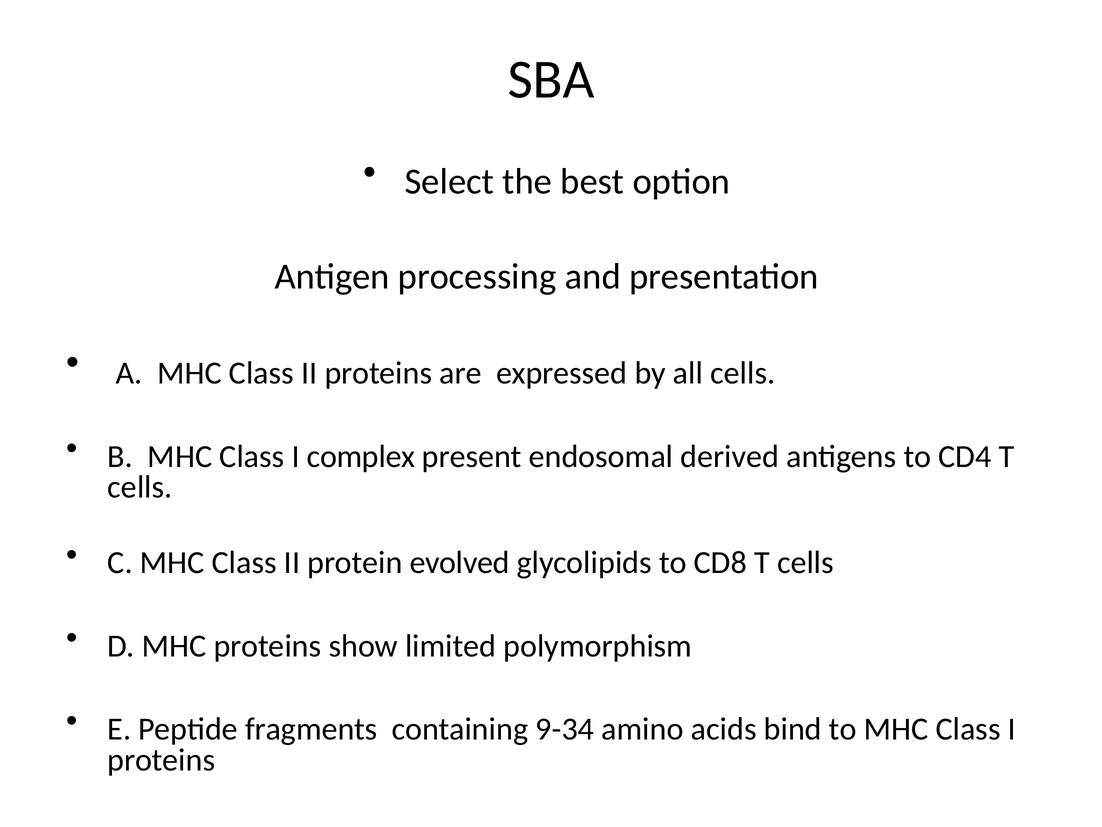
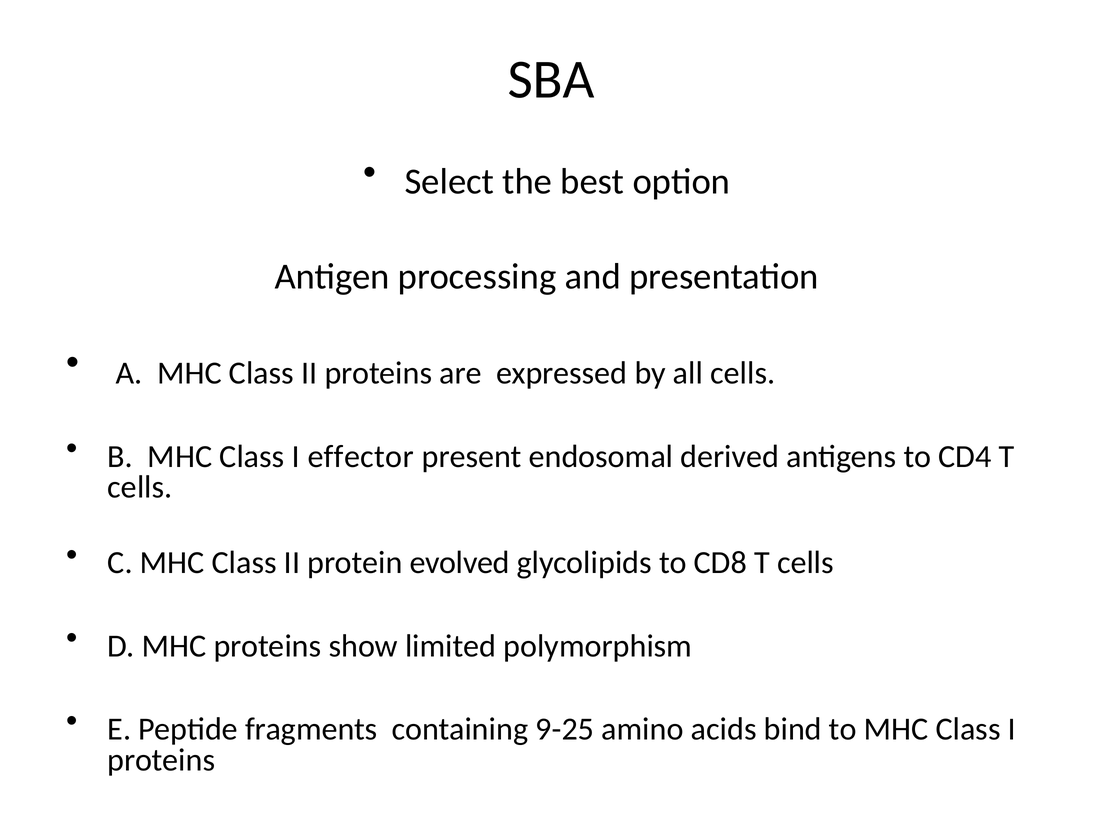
complex: complex -> effector
9-34: 9-34 -> 9-25
